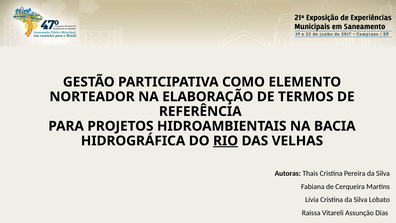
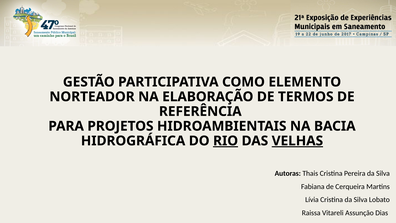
VELHAS underline: none -> present
